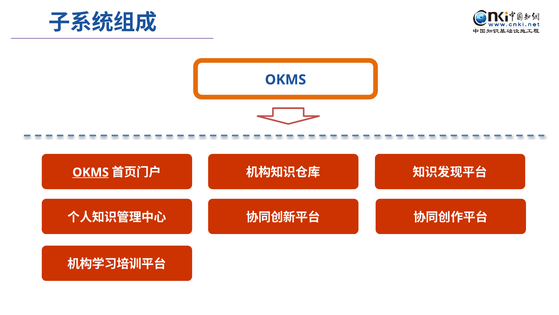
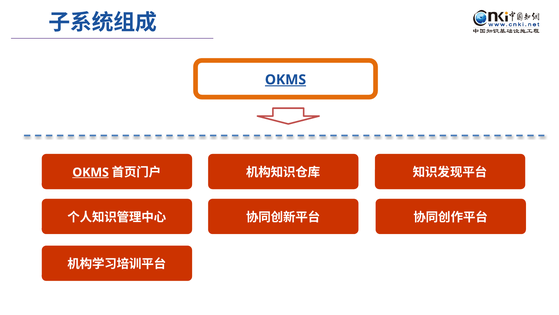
OKMS at (286, 80) underline: none -> present
